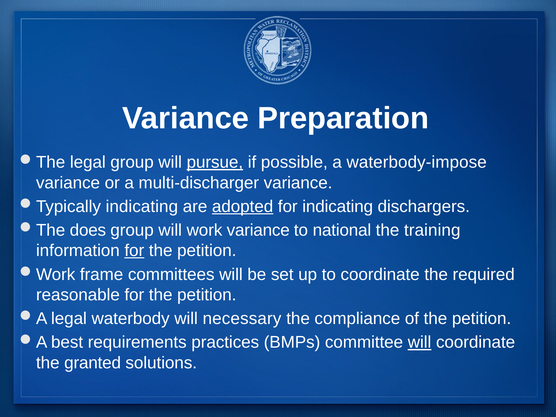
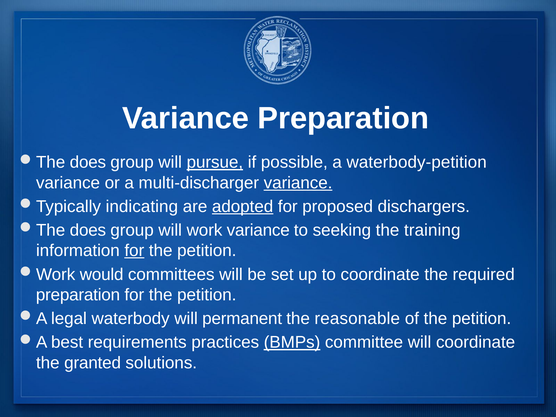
legal at (88, 162): legal -> does
waterbody-impose: waterbody-impose -> waterbody-petition
variance at (298, 183) underline: none -> present
for indicating: indicating -> proposed
national: national -> seeking
frame: frame -> would
reasonable at (78, 295): reasonable -> preparation
necessary: necessary -> permanent
compliance: compliance -> reasonable
BMPs underline: none -> present
will at (420, 342) underline: present -> none
